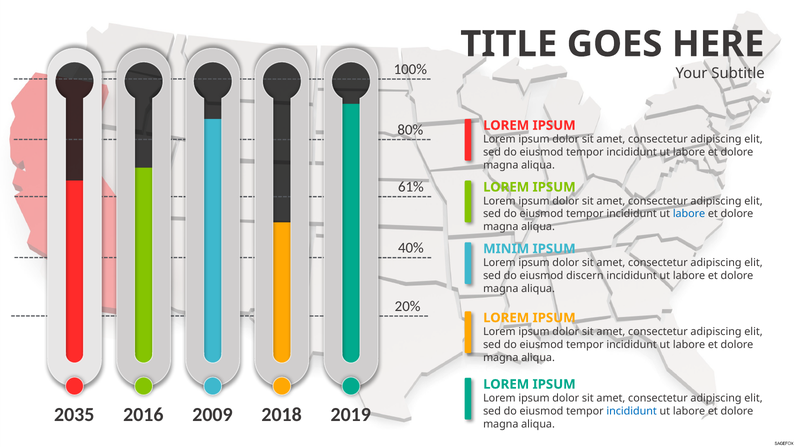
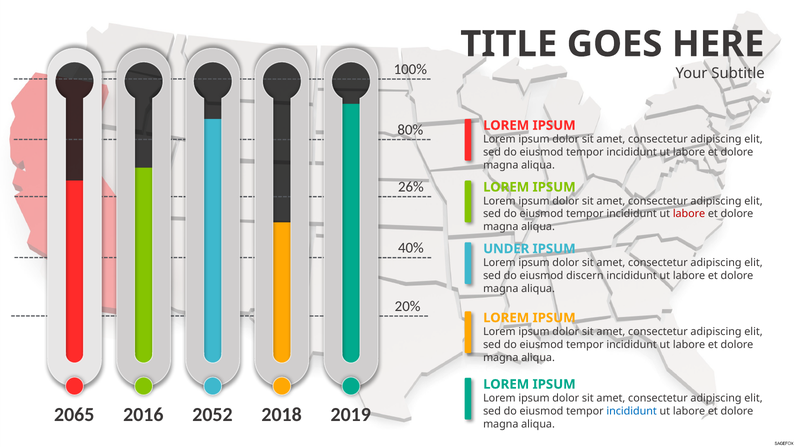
61%: 61% -> 26%
labore at (689, 214) colour: blue -> red
MINIM: MINIM -> UNDER
2035: 2035 -> 2065
2009: 2009 -> 2052
